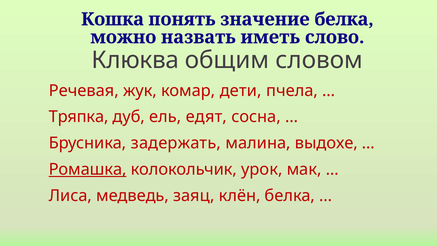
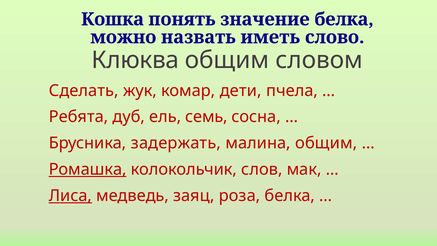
Речевая: Речевая -> Сделать
Тряпка: Тряпка -> Ребята
едят: едят -> семь
малина выдохе: выдохе -> общим
урок: урок -> слов
Лиса underline: none -> present
клён: клён -> роза
